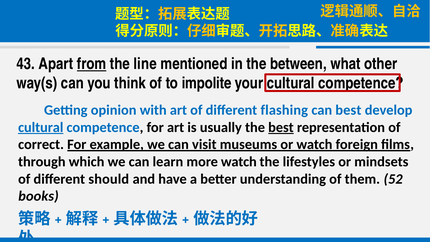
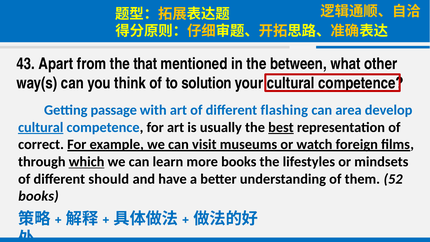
from underline: present -> none
line: line -> that
impolite: impolite -> solution
opinion: opinion -> passage
can best: best -> area
which underline: none -> present
more watch: watch -> books
